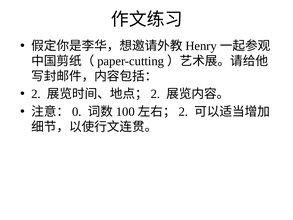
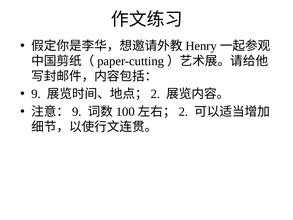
2 at (36, 94): 2 -> 9
0 at (77, 112): 0 -> 9
